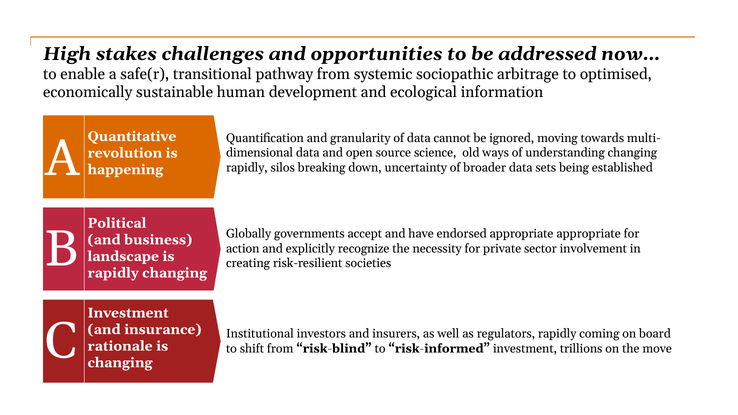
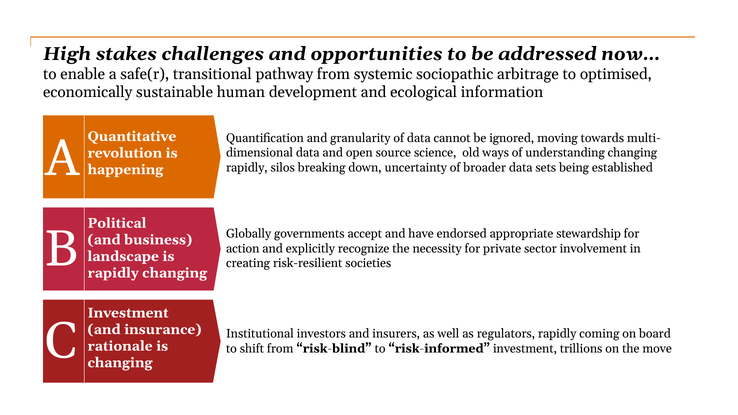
appropriate appropriate: appropriate -> stewardship
